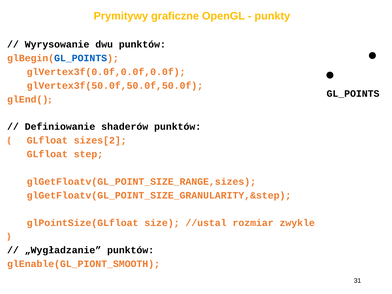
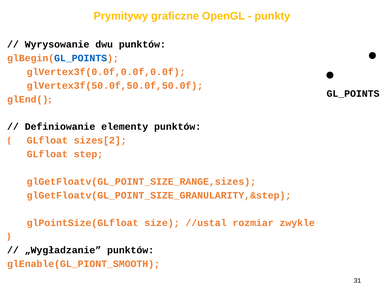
shaderów: shaderów -> elementy
